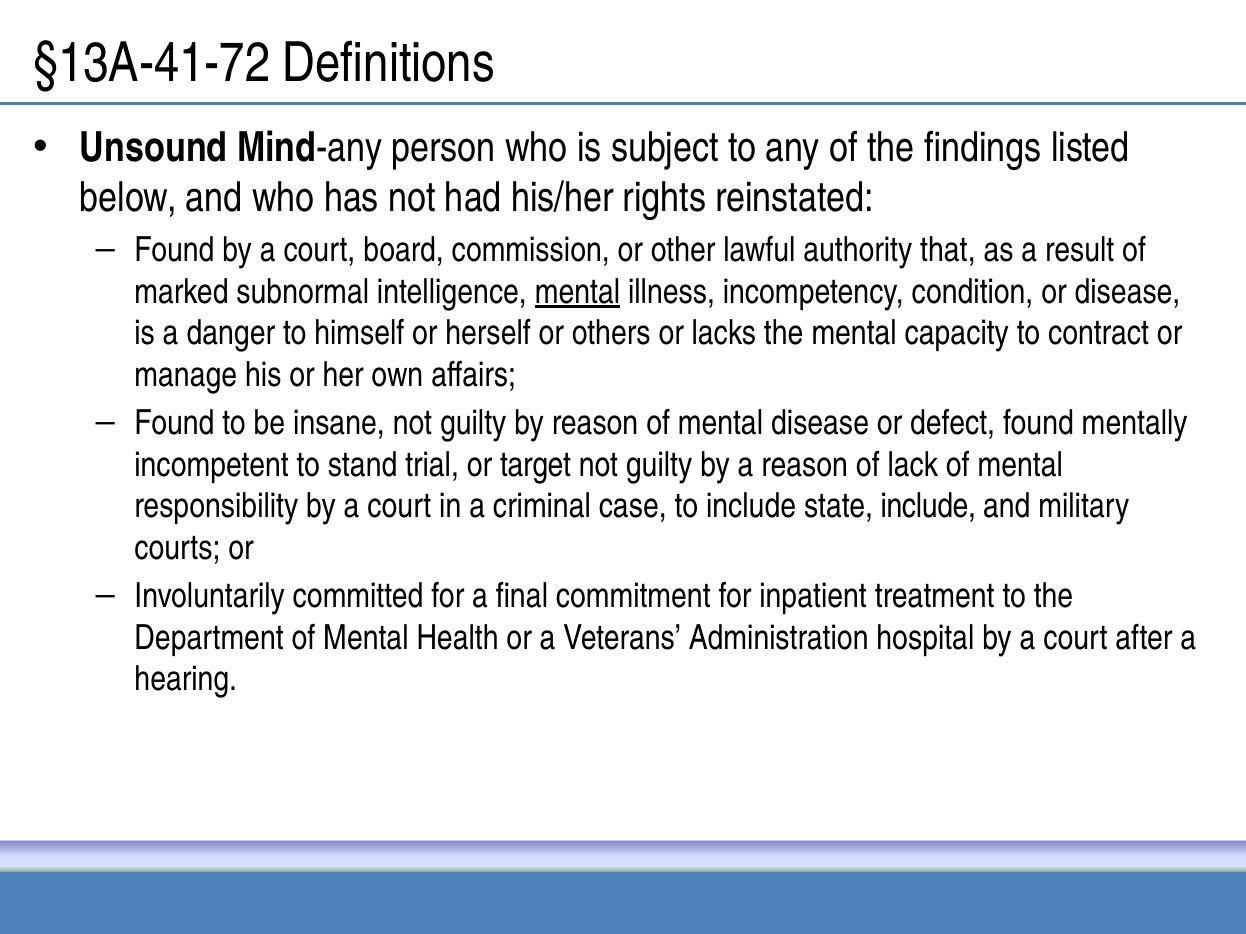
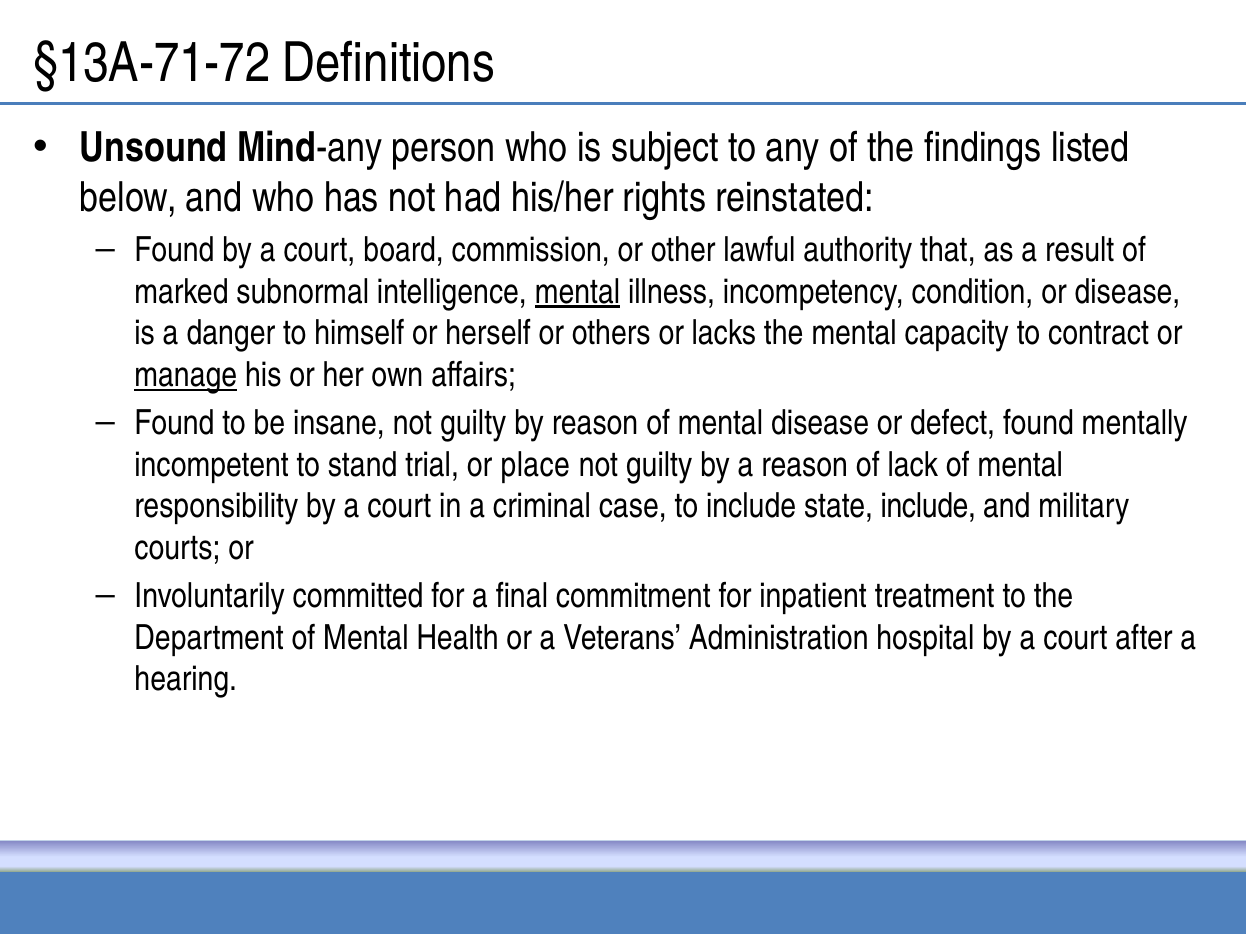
§13A-41-72: §13A-41-72 -> §13A-71-72
manage underline: none -> present
target: target -> place
